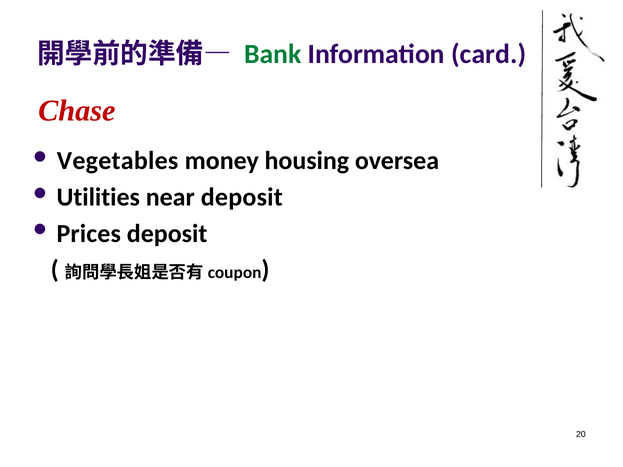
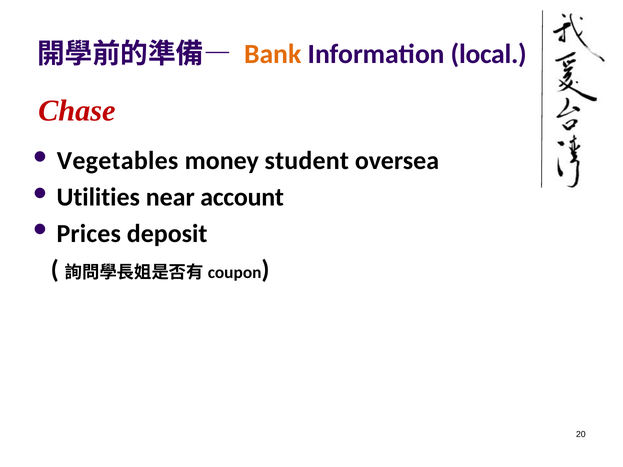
Bank colour: green -> orange
card: card -> local
housing: housing -> student
near deposit: deposit -> account
